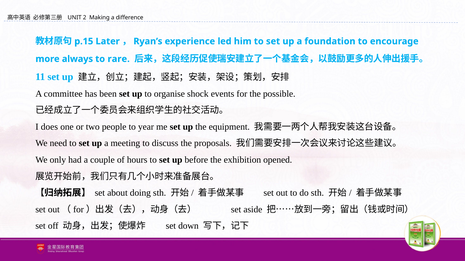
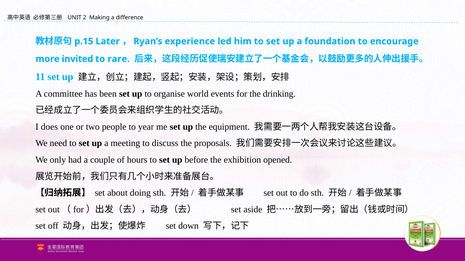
always: always -> invited
shock: shock -> world
possible: possible -> drinking
